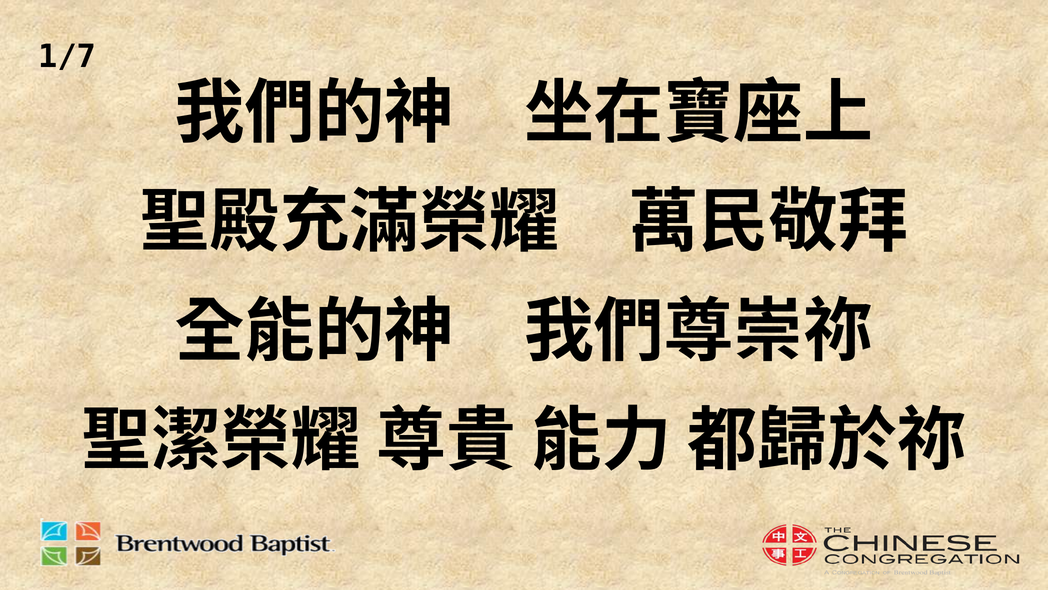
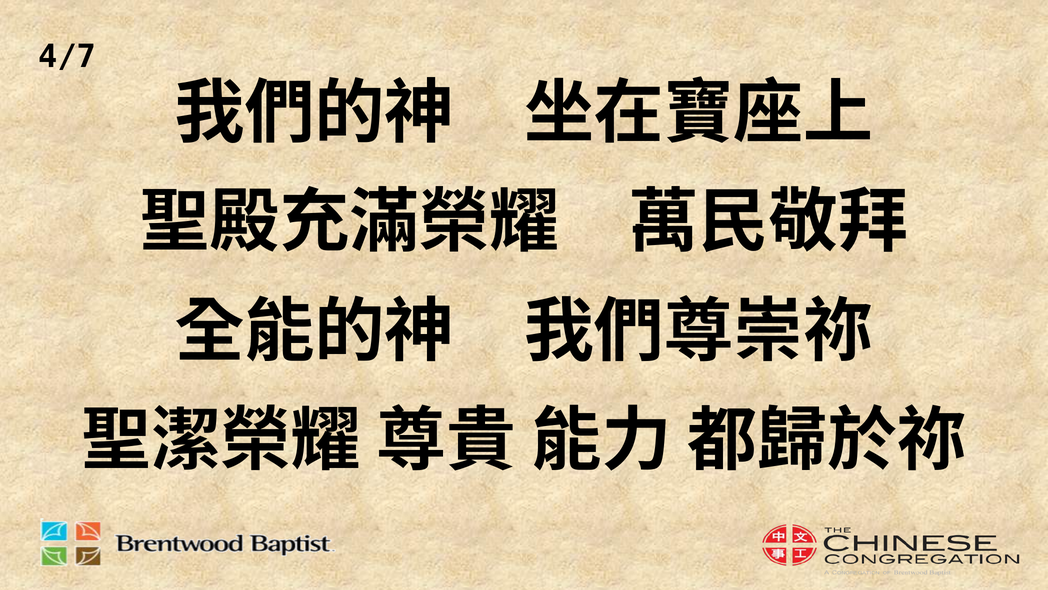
1/7: 1/7 -> 4/7
